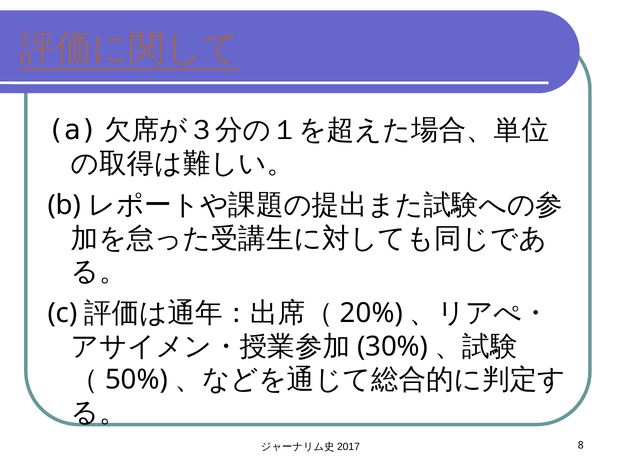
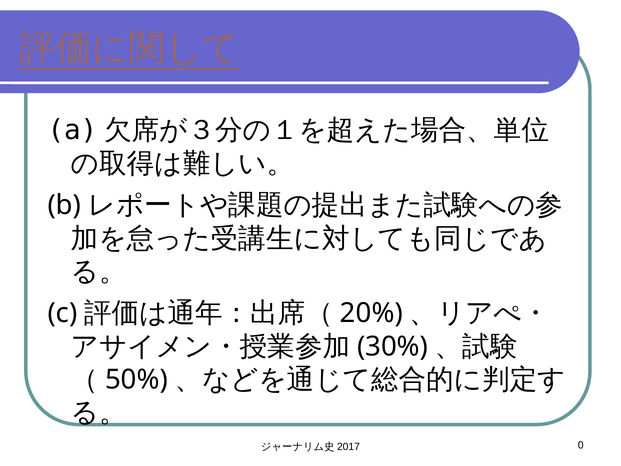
8: 8 -> 0
